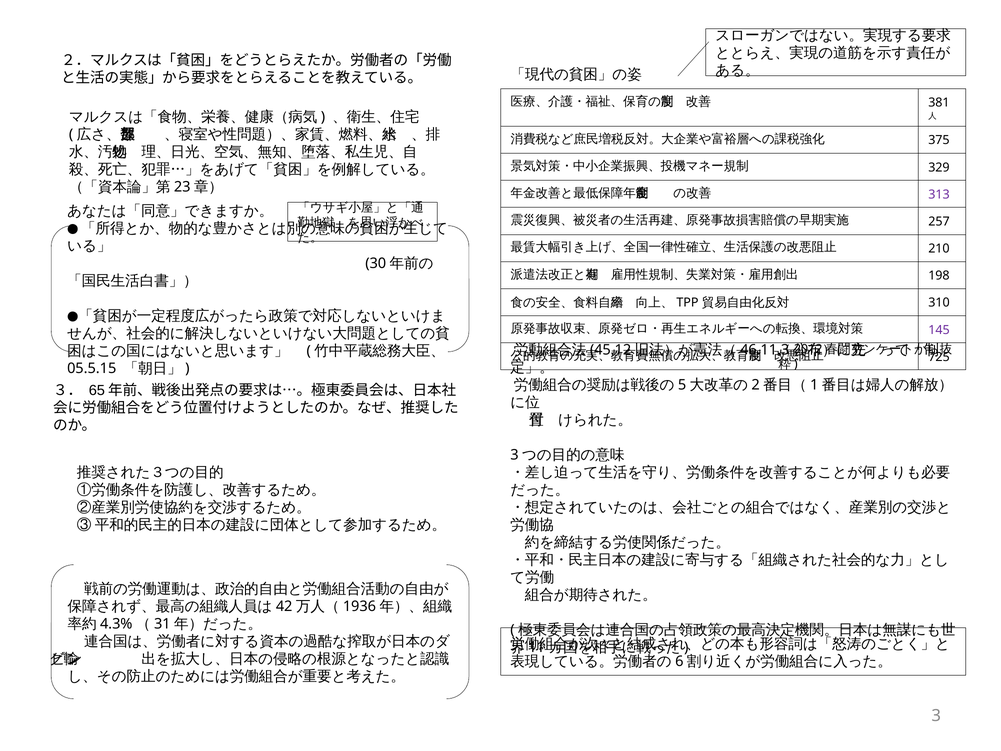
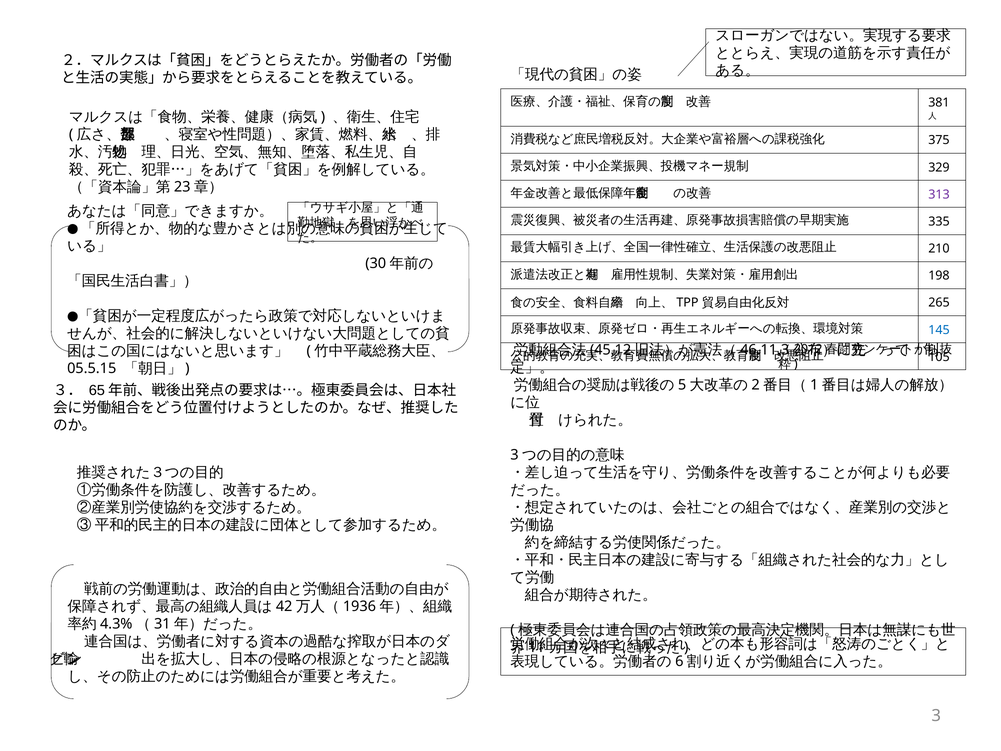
257: 257 -> 335
310: 310 -> 265
145 colour: purple -> blue
725: 725 -> 105
